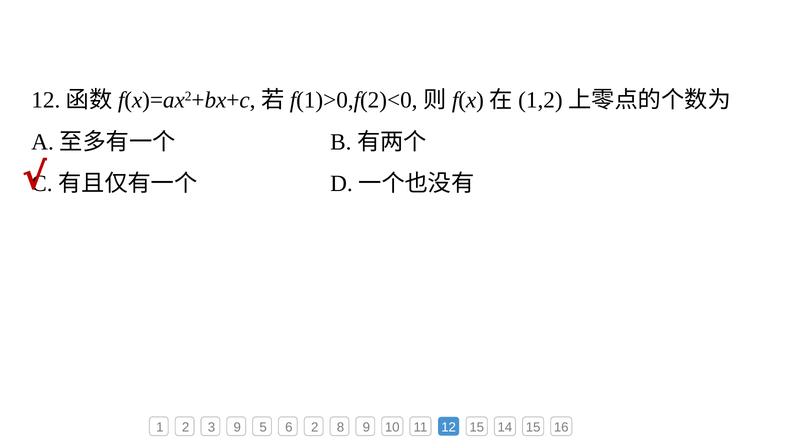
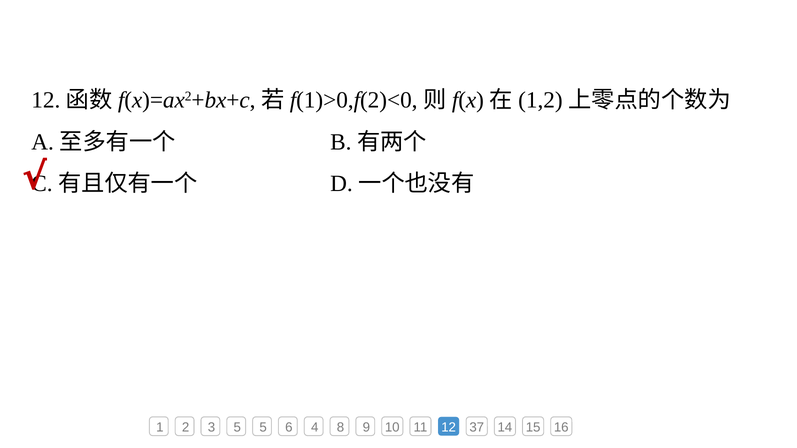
3 9: 9 -> 5
6 2: 2 -> 4
12 15: 15 -> 37
